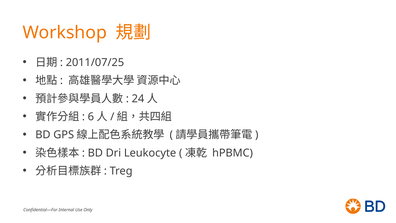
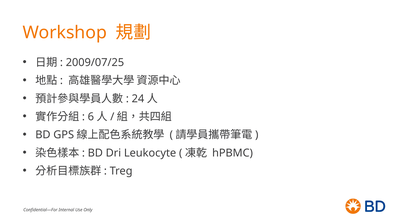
2011/07/25: 2011/07/25 -> 2009/07/25
